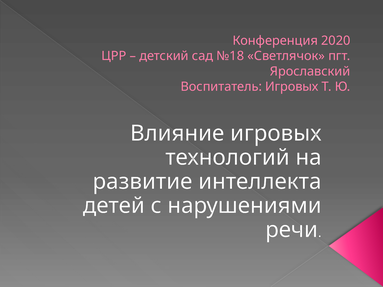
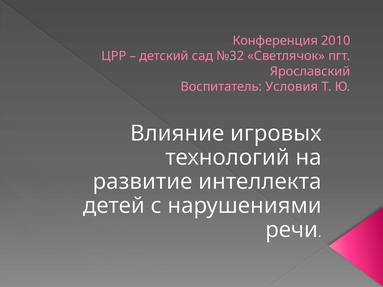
2020: 2020 -> 2010
№18: №18 -> №32
Воспитатель Игровых: Игровых -> Условия
